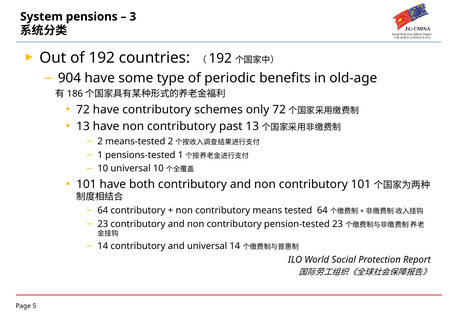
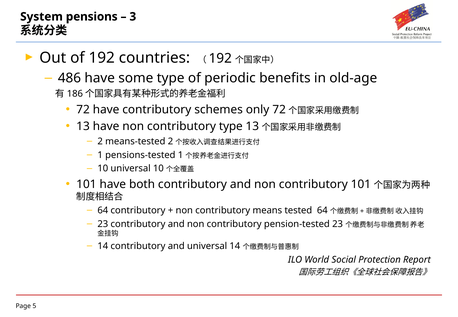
904: 904 -> 486
contributory past: past -> type
